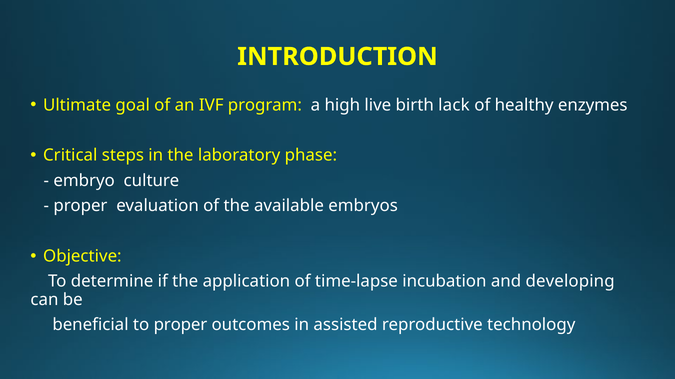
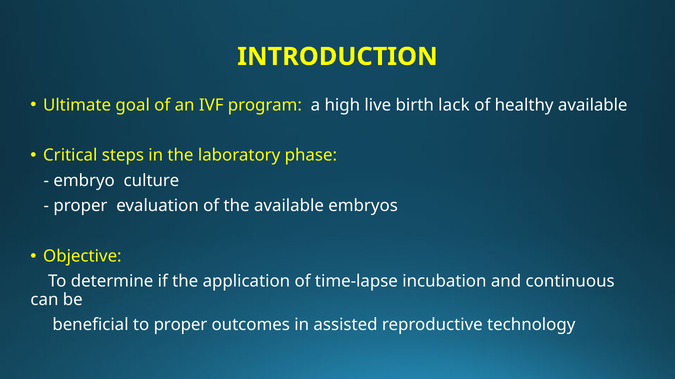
healthy enzymes: enzymes -> available
developing: developing -> continuous
